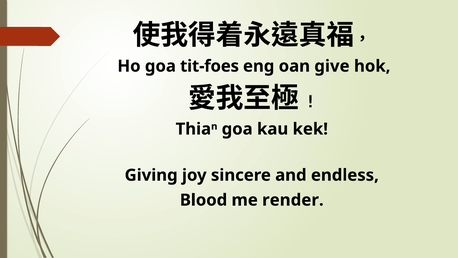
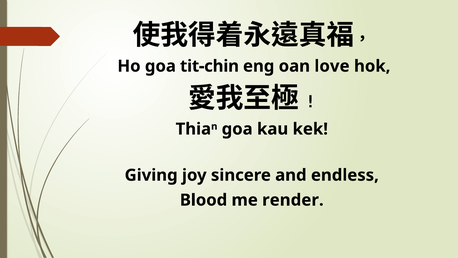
tit-foes: tit-foes -> tit-chin
give: give -> love
